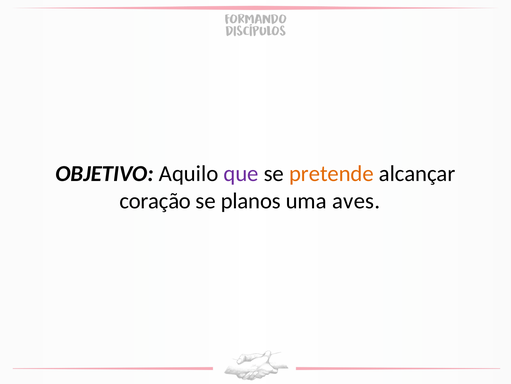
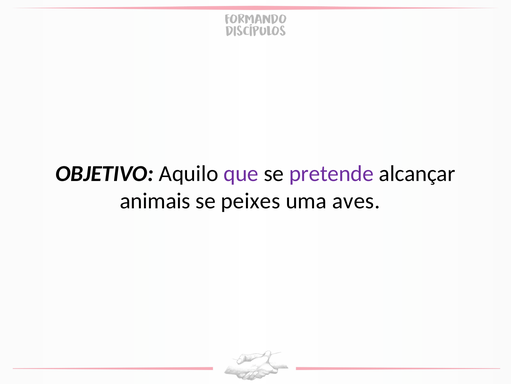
pretende colour: orange -> purple
coração: coração -> animais
planos: planos -> peixes
